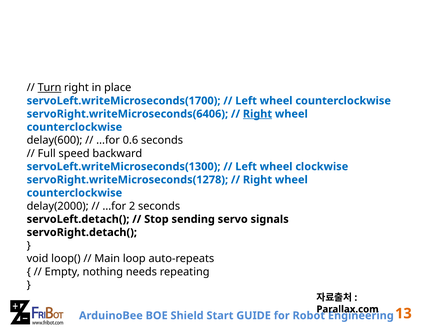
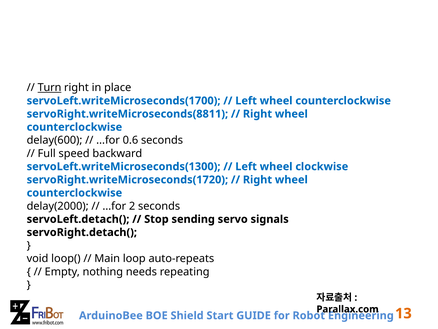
servoRight.writeMicroseconds(6406: servoRight.writeMicroseconds(6406 -> servoRight.writeMicroseconds(8811
Right at (257, 114) underline: present -> none
servoRight.writeMicroseconds(1278: servoRight.writeMicroseconds(1278 -> servoRight.writeMicroseconds(1720
